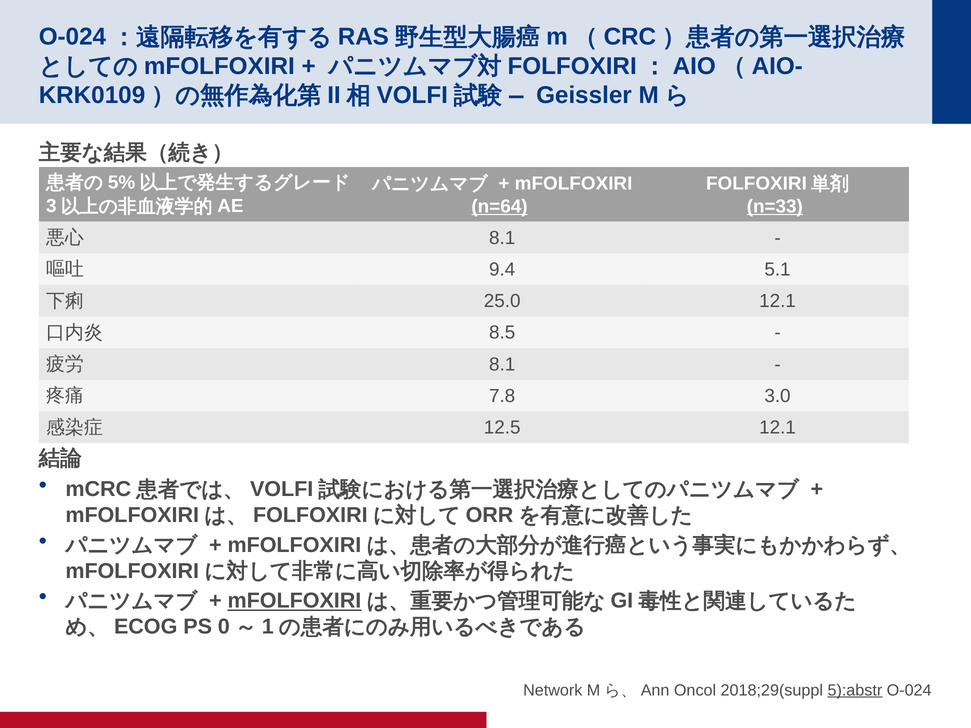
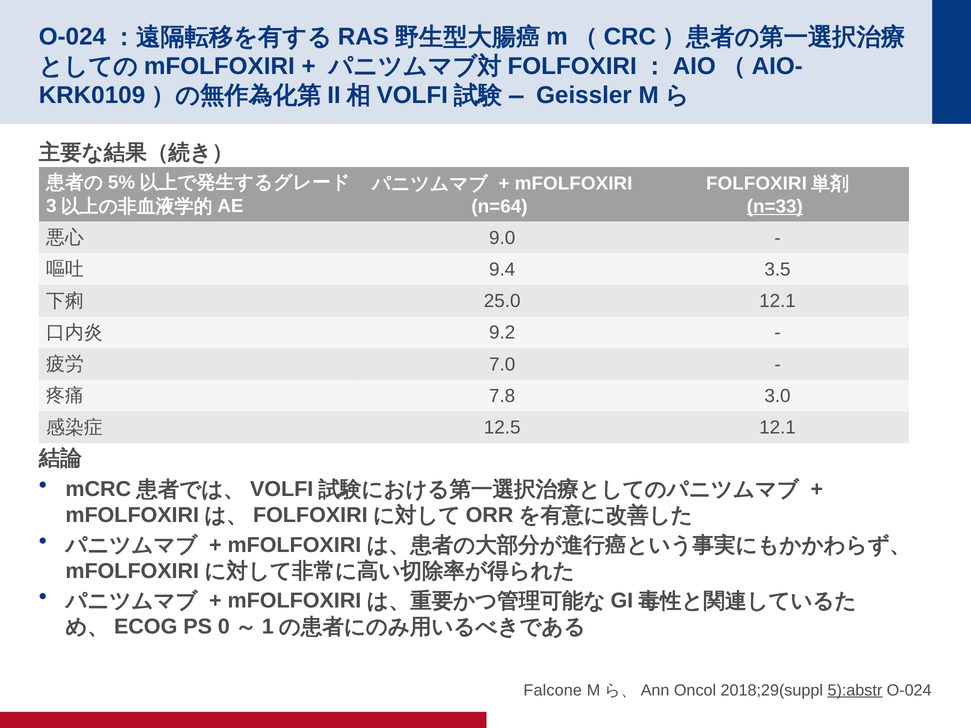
n=64 underline: present -> none
8.1 at (502, 238): 8.1 -> 9.0
5.1: 5.1 -> 3.5
8.5: 8.5 -> 9.2
8.1 at (502, 365): 8.1 -> 7.0
mFOLFOXIRI at (294, 601) underline: present -> none
Network: Network -> Falcone
